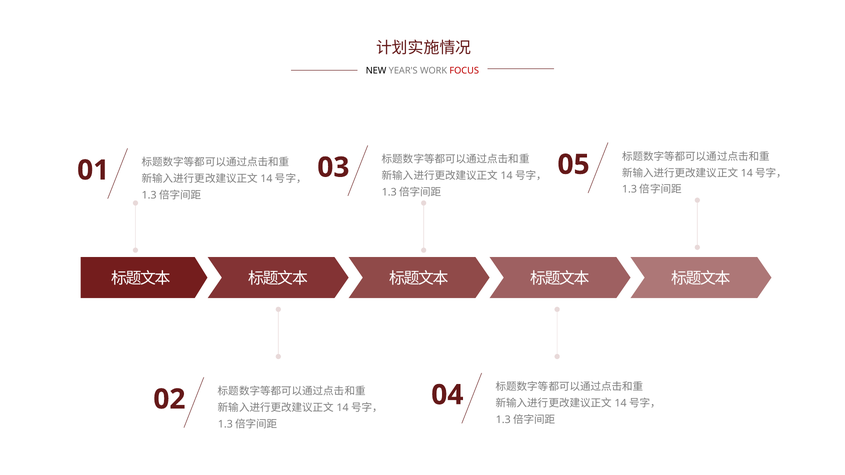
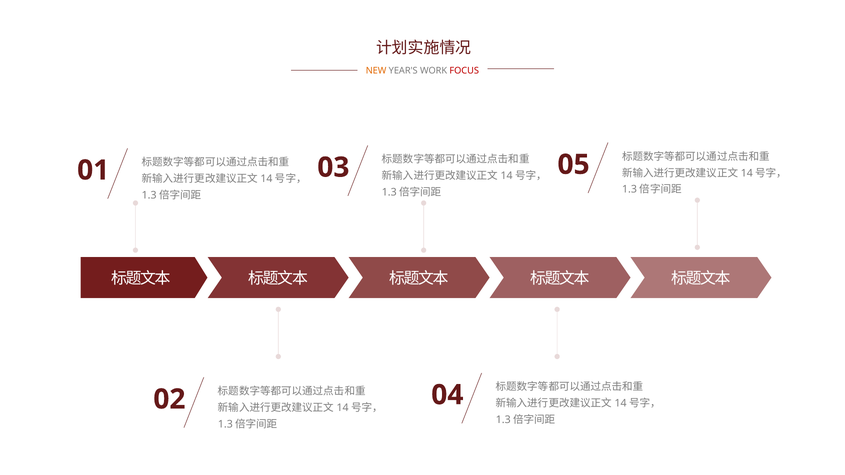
NEW colour: black -> orange
